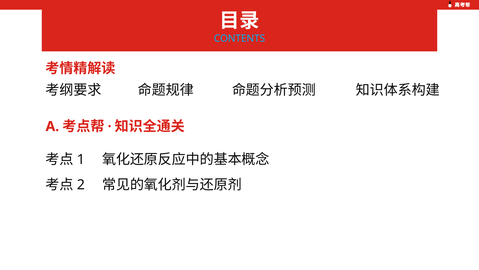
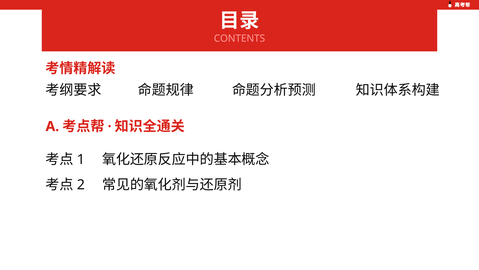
CONTENTS colour: light blue -> pink
